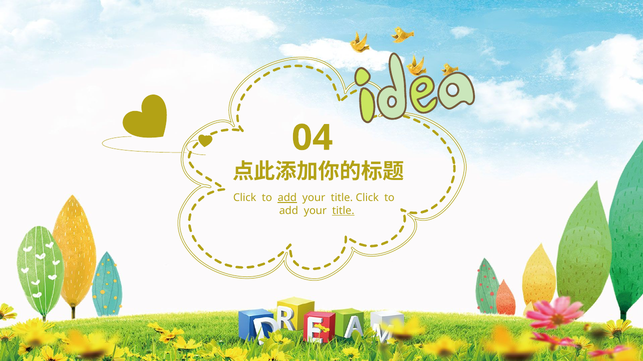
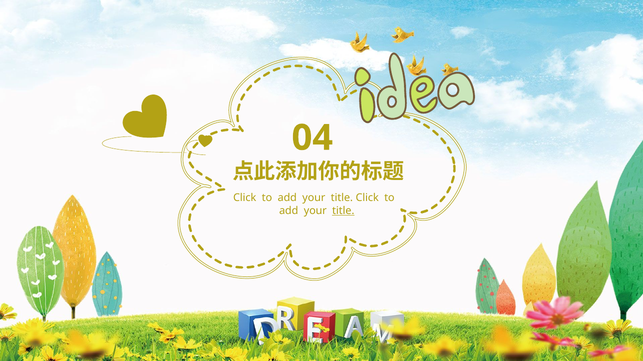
add at (287, 198) underline: present -> none
